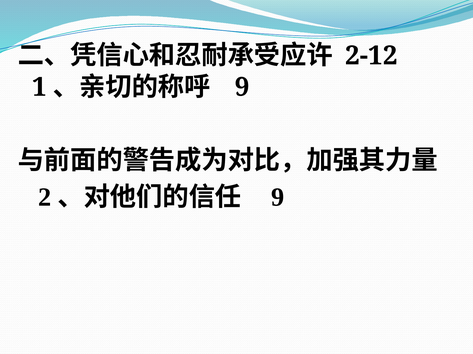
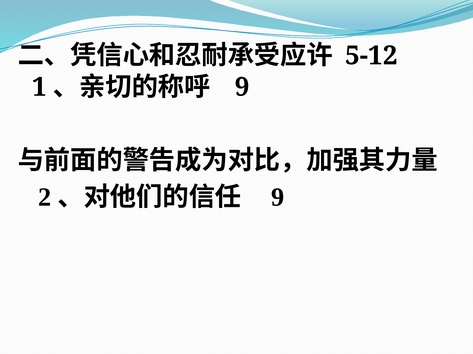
2-12: 2-12 -> 5-12
